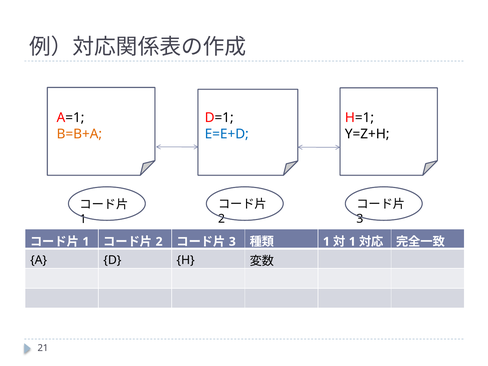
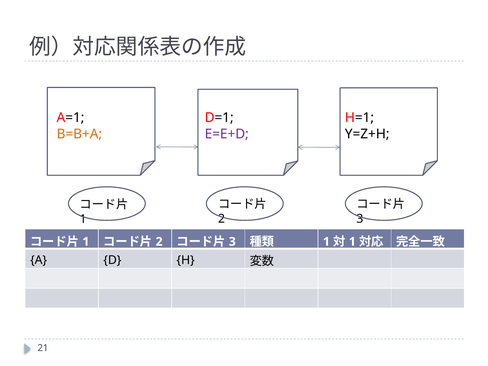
E=E+D colour: blue -> purple
